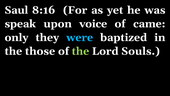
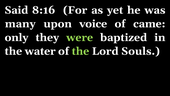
Saul: Saul -> Said
speak: speak -> many
were colour: light blue -> light green
those: those -> water
